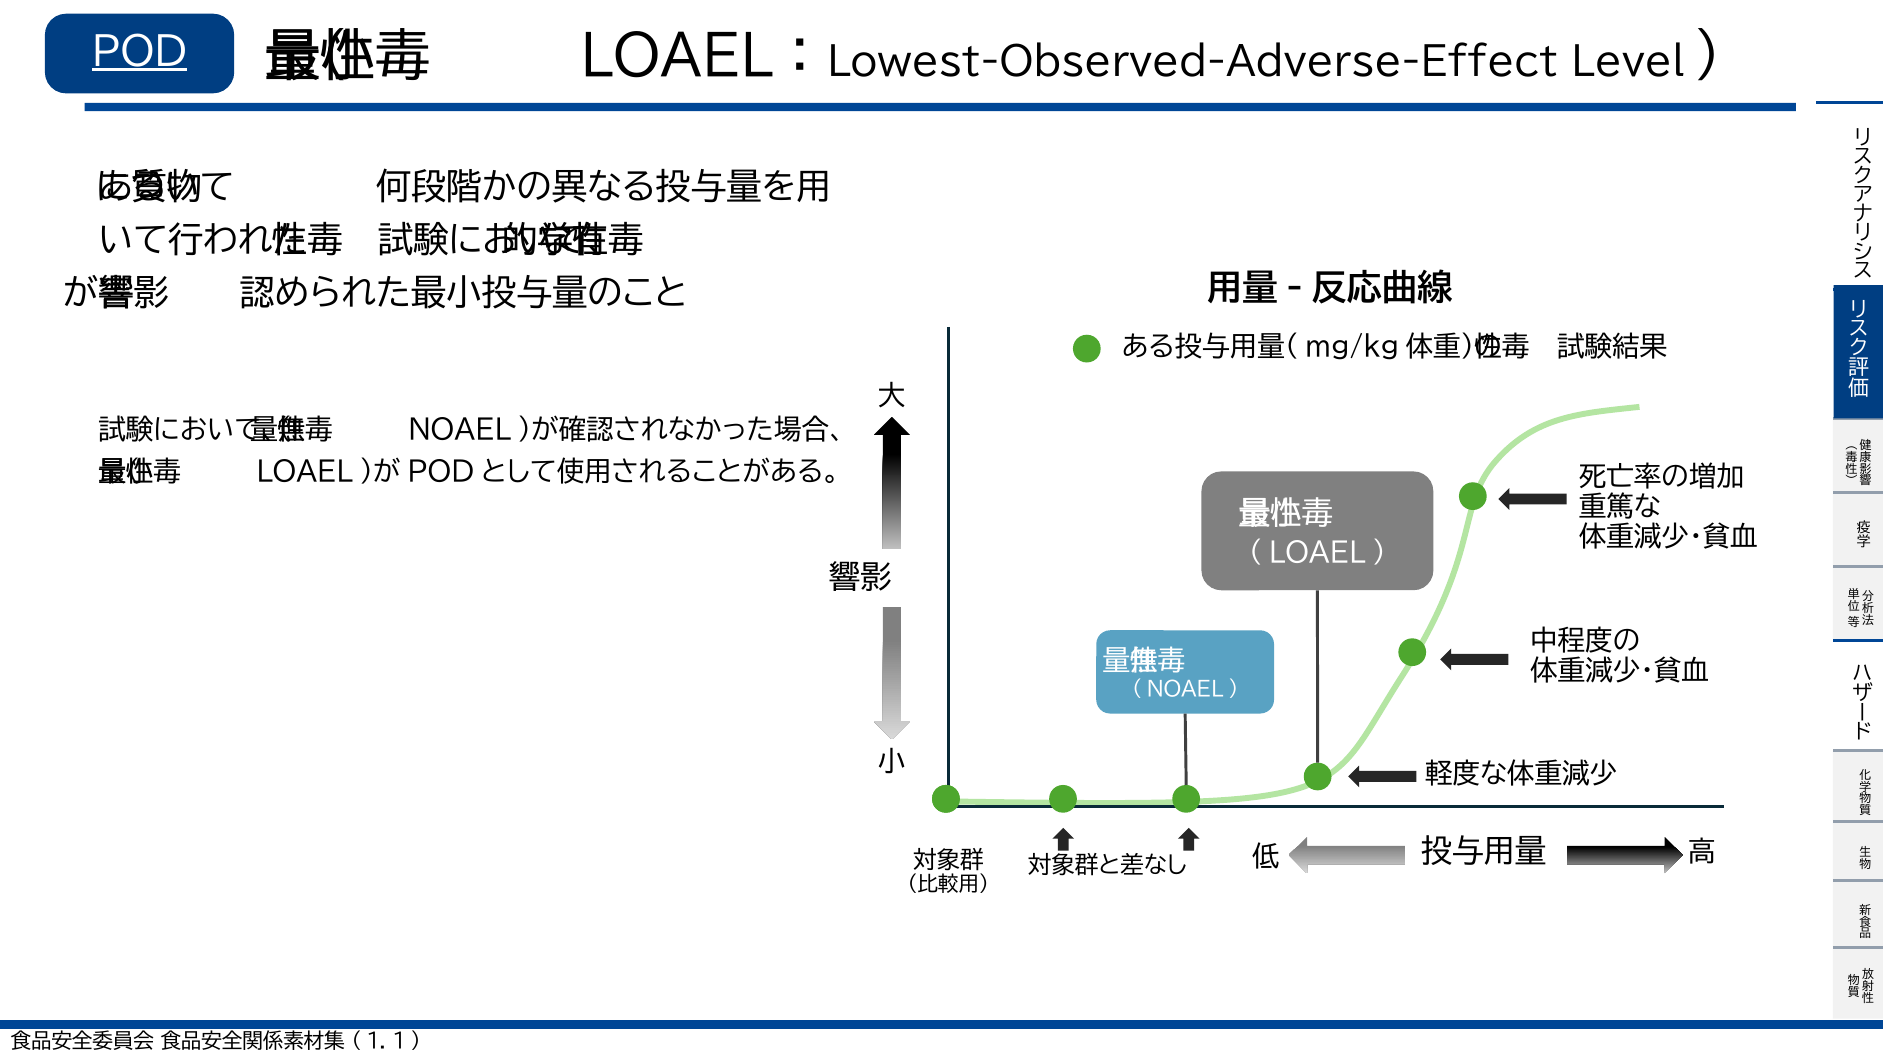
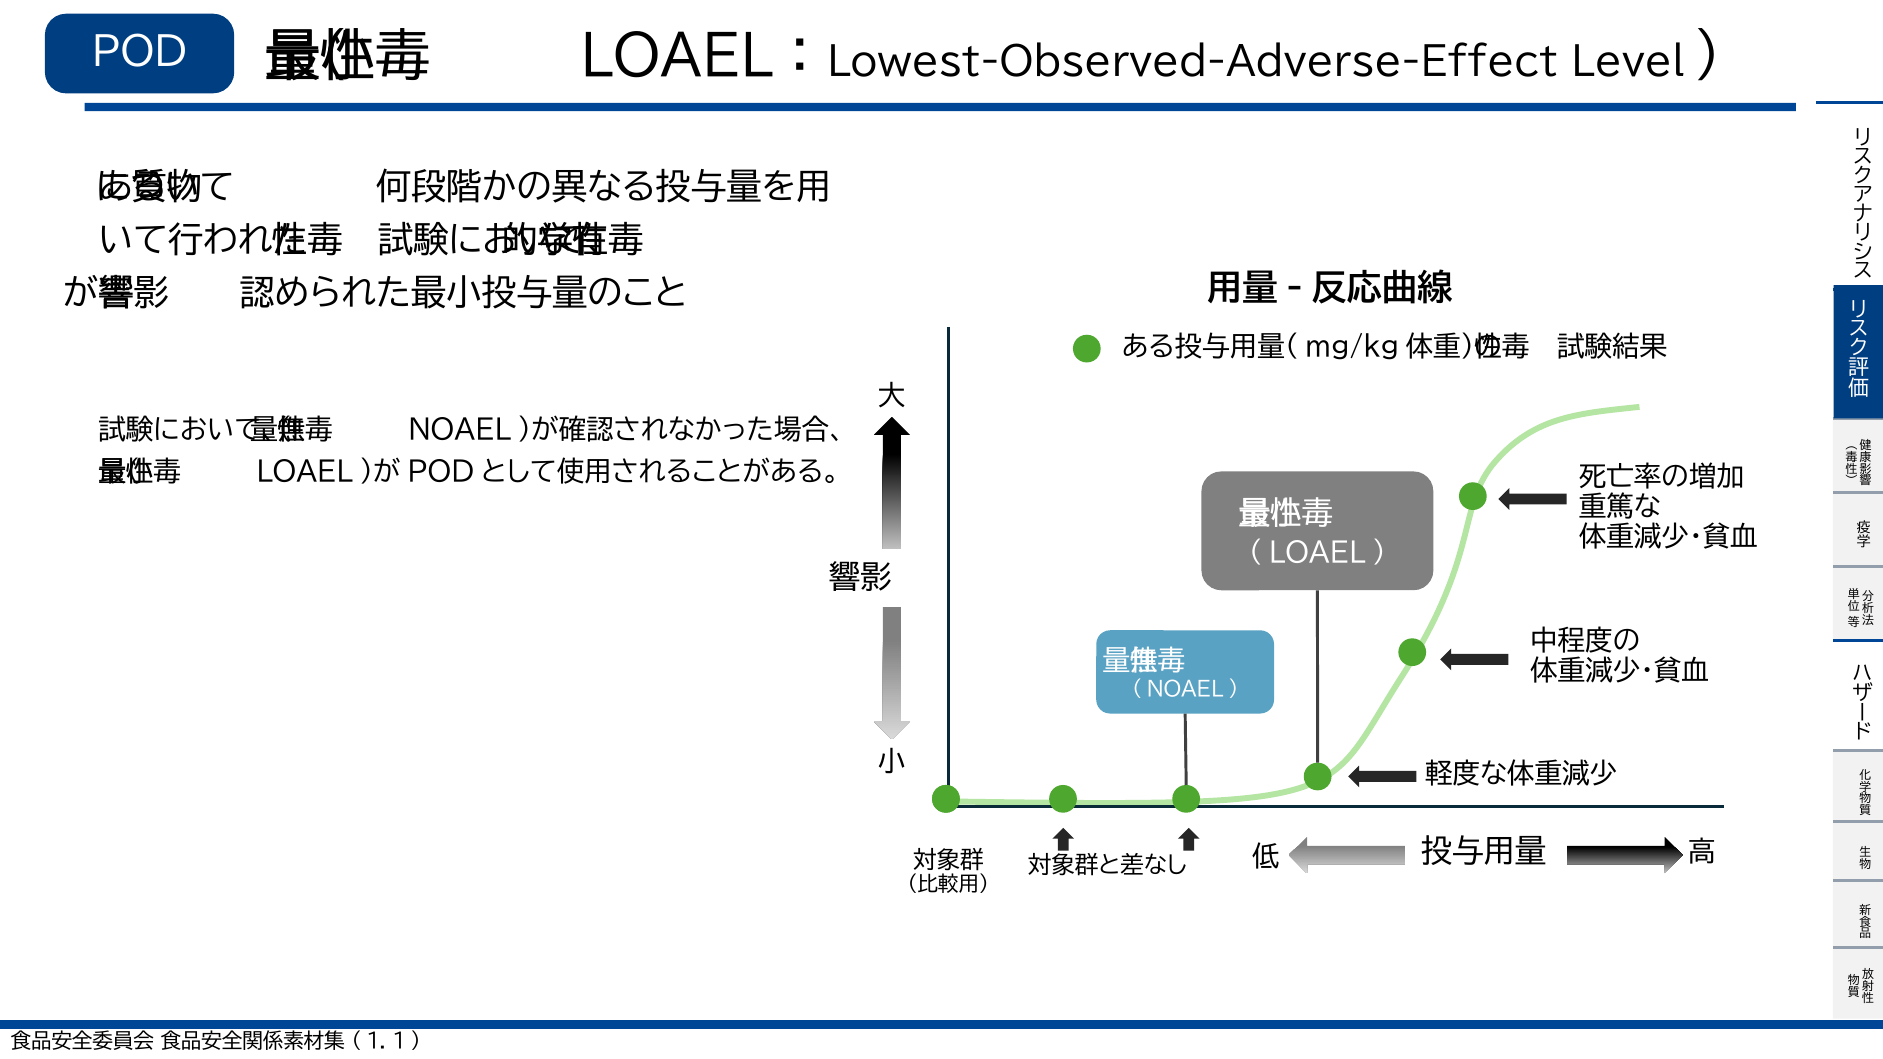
POD underline: present -> none
